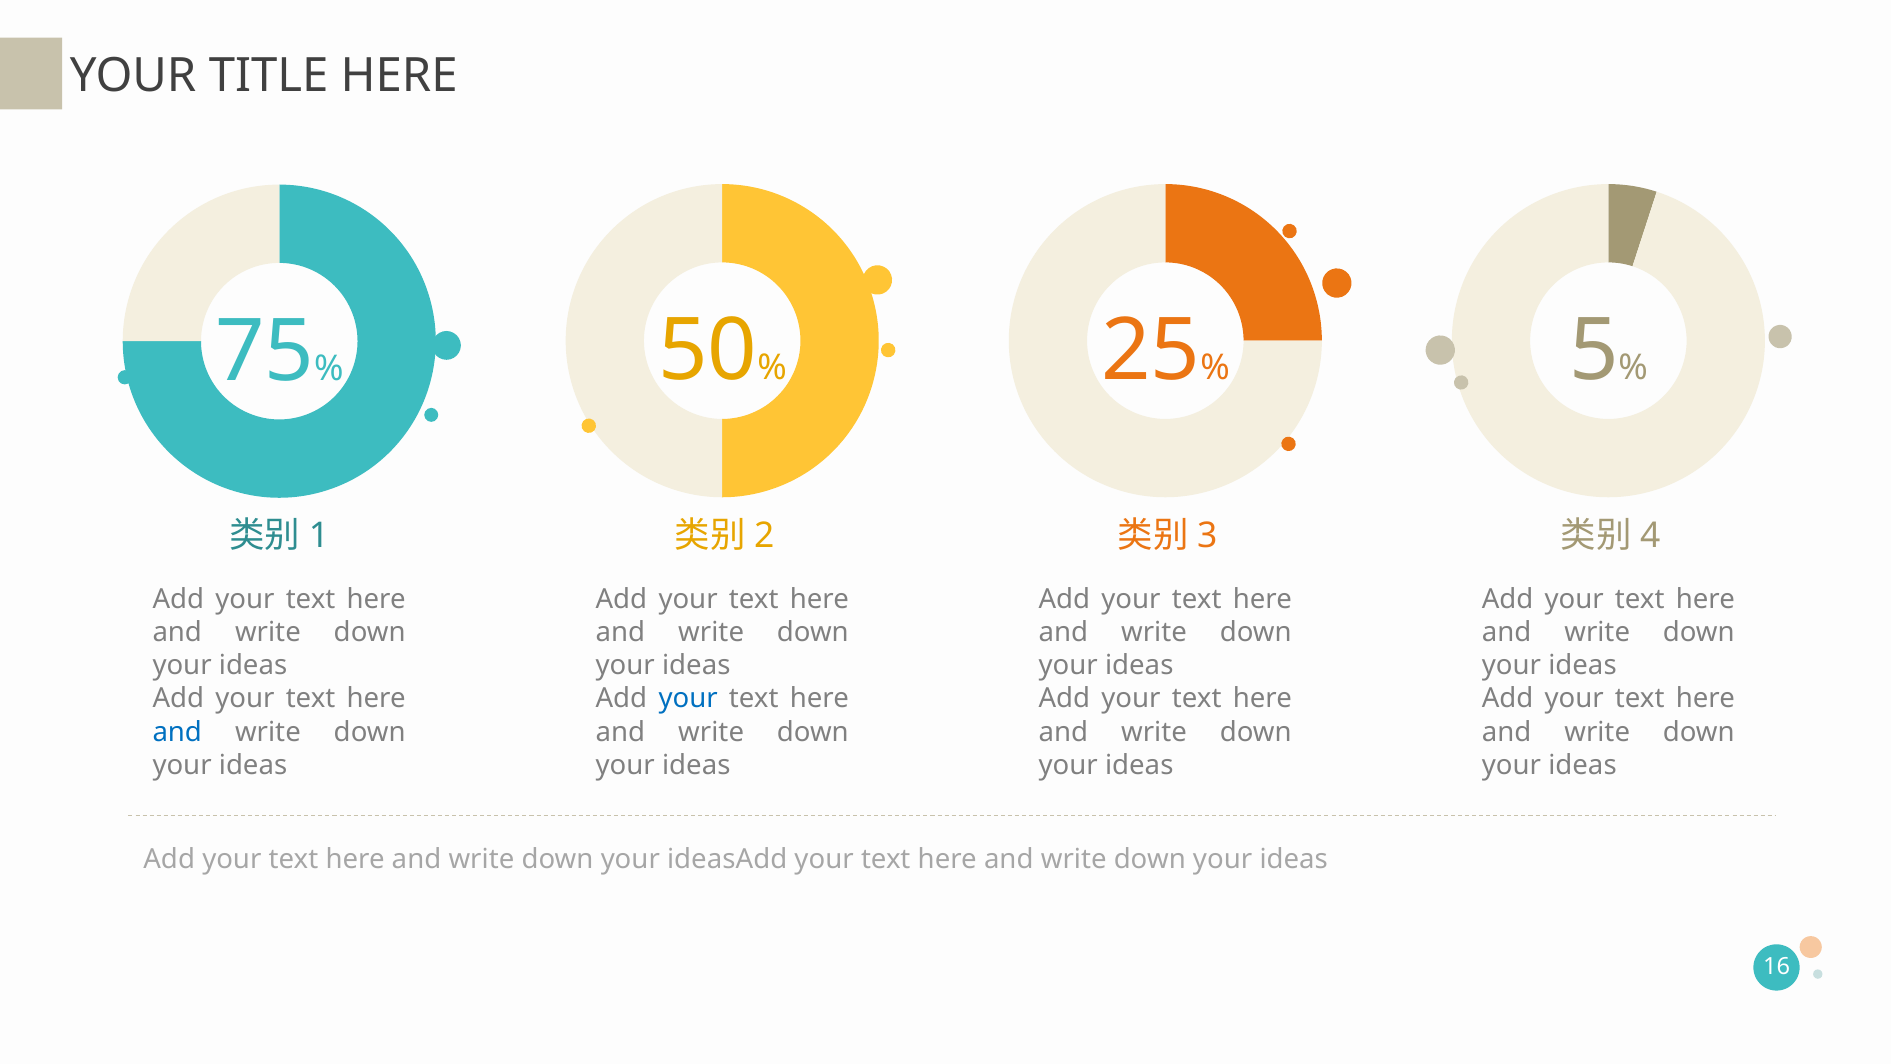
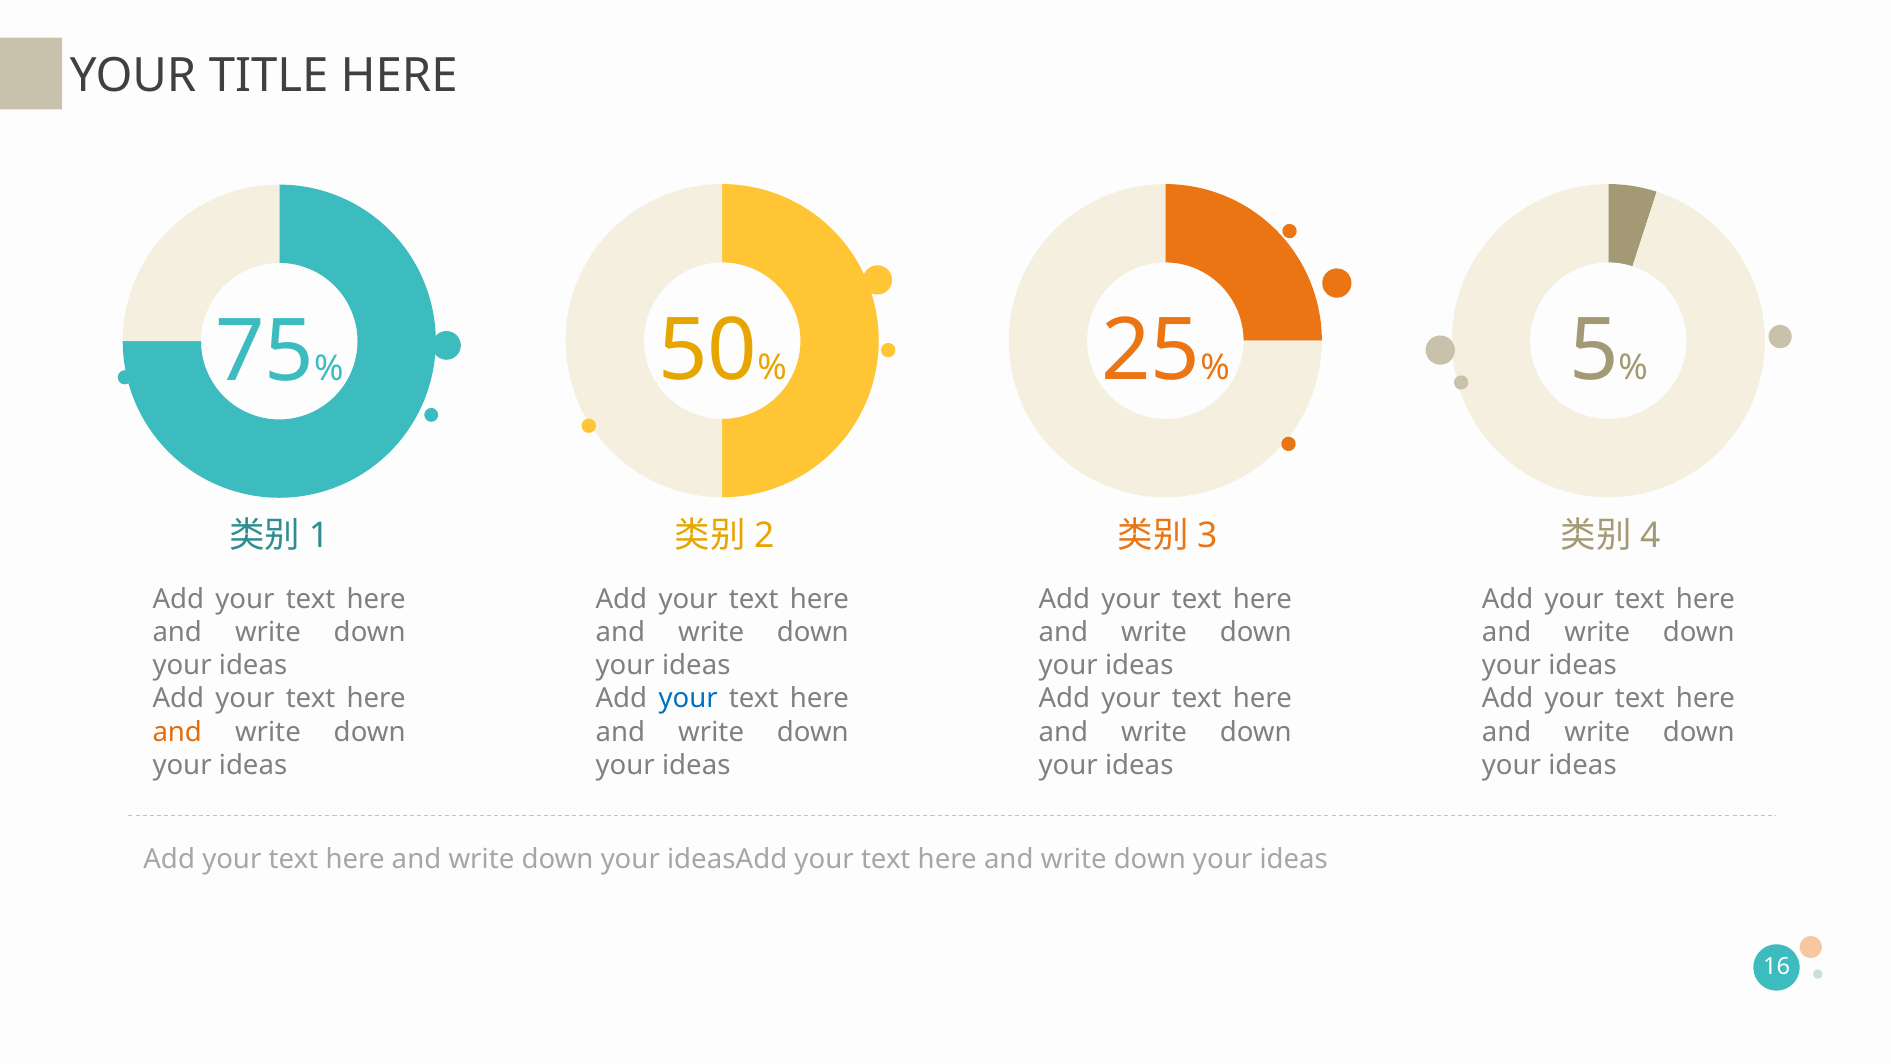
and at (177, 732) colour: blue -> orange
